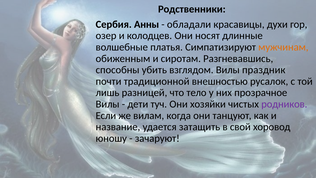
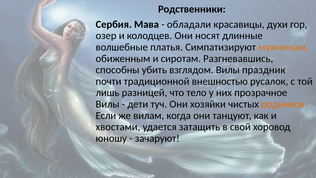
Анны: Анны -> Мава
родников colour: purple -> orange
название: название -> хвостами
